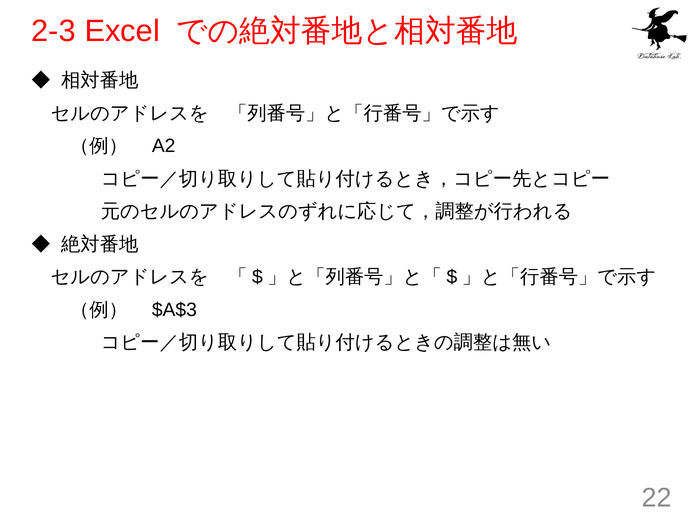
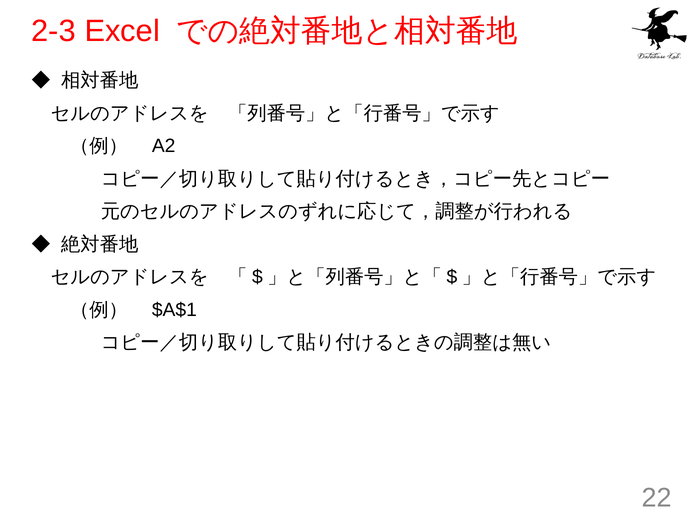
$A$3: $A$3 -> $A$1
